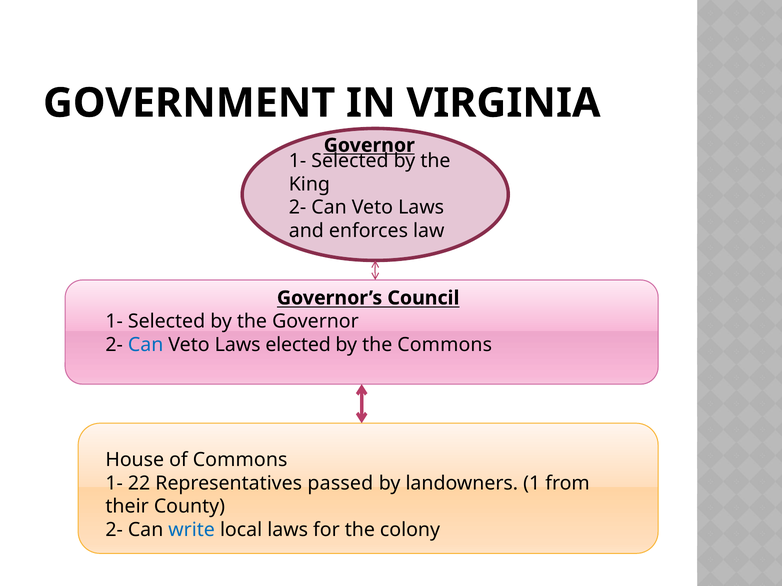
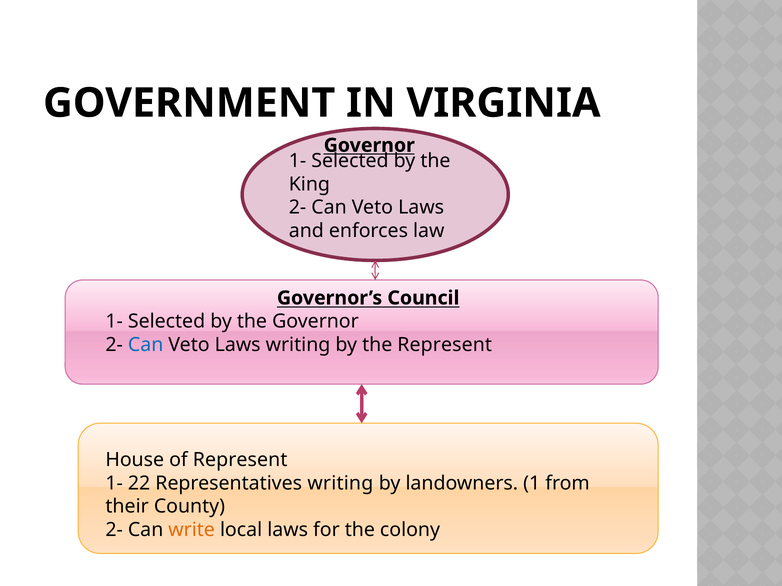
Laws elected: elected -> writing
the Commons: Commons -> Represent
of Commons: Commons -> Represent
Representatives passed: passed -> writing
write colour: blue -> orange
